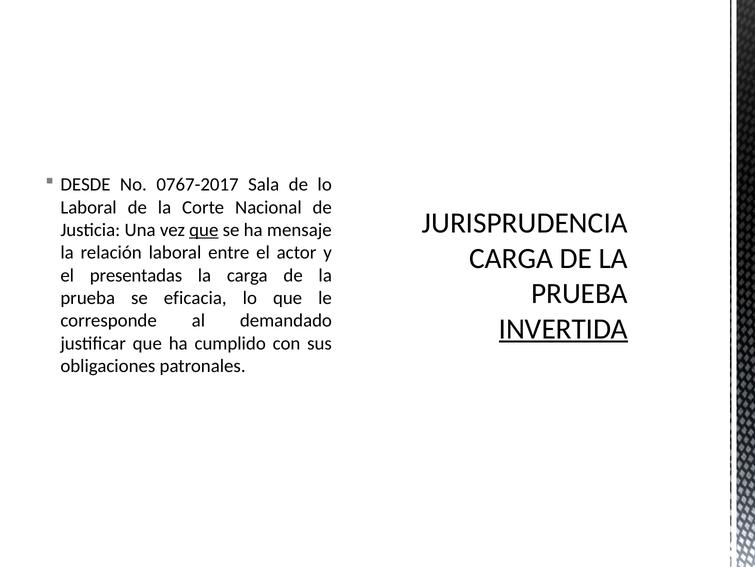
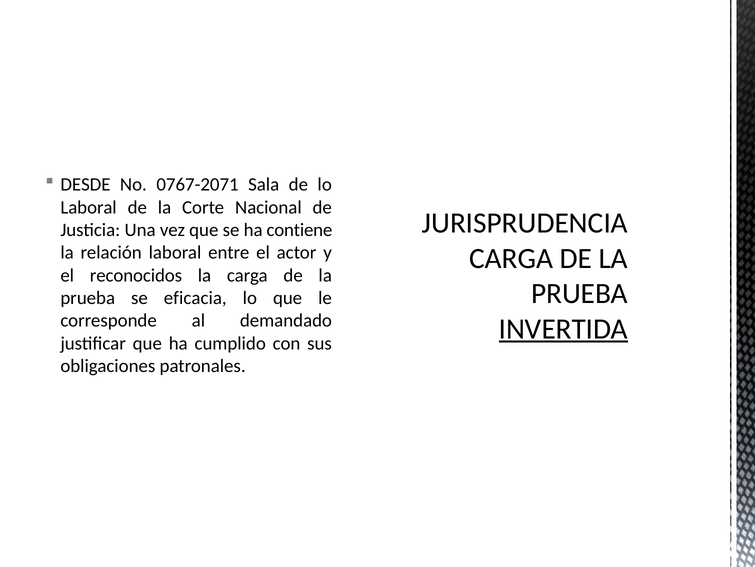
0767-2017: 0767-2017 -> 0767-2071
que at (204, 230) underline: present -> none
mensaje: mensaje -> contiene
presentadas: presentadas -> reconocidos
